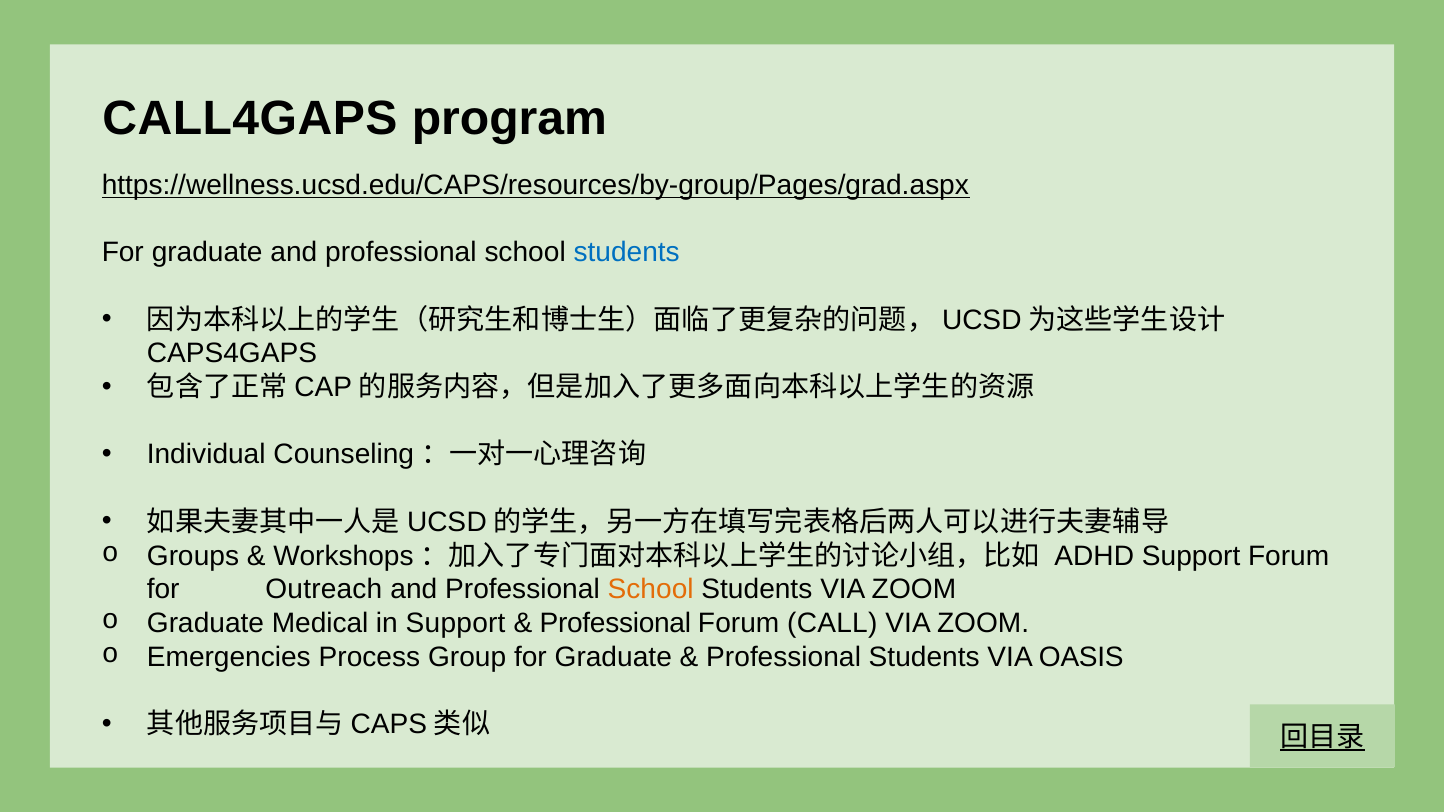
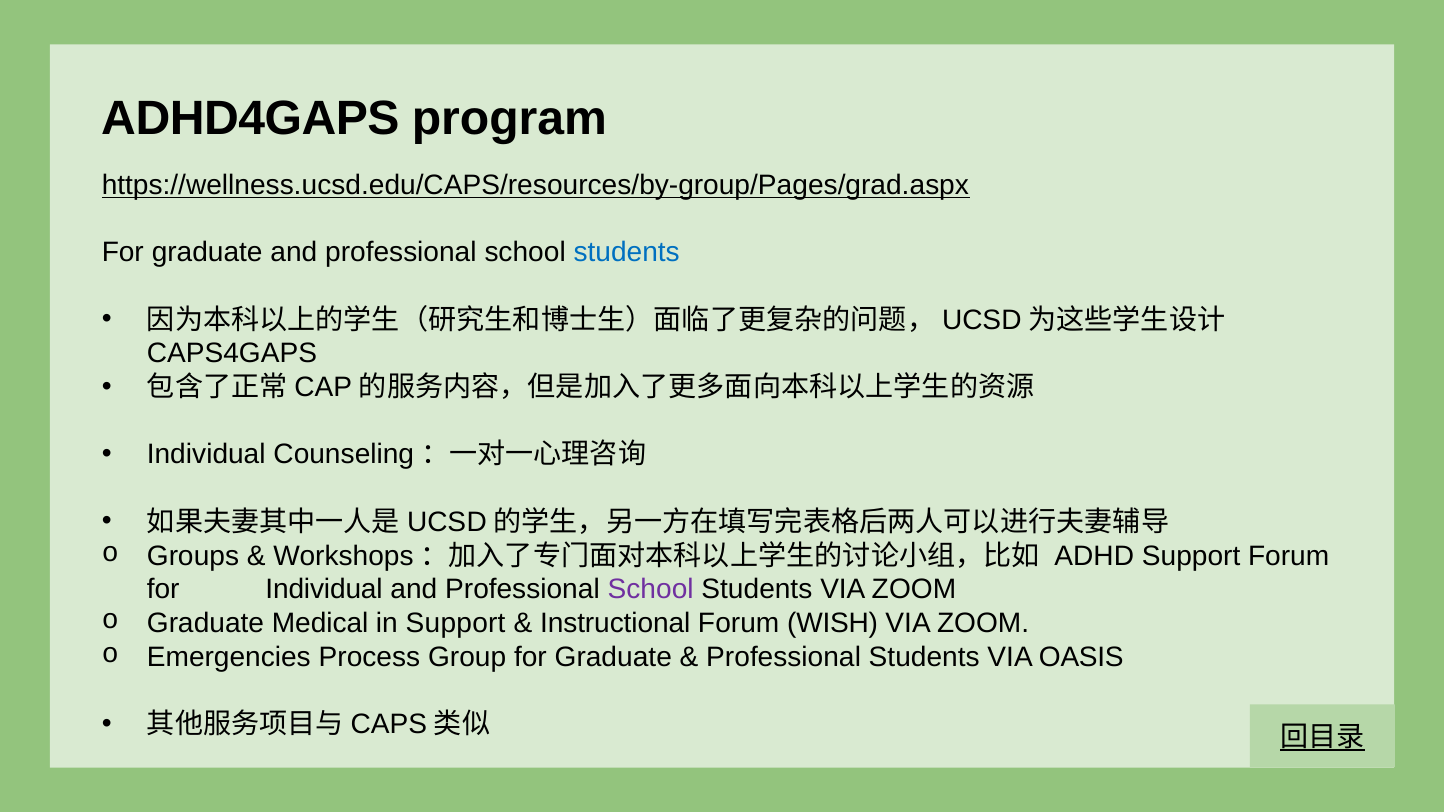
CALL4GAPS: CALL4GAPS -> ADHD4GAPS
for Outreach: Outreach -> Individual
School at (651, 590) colour: orange -> purple
Professional at (615, 623): Professional -> Instructional
CALL: CALL -> WISH
